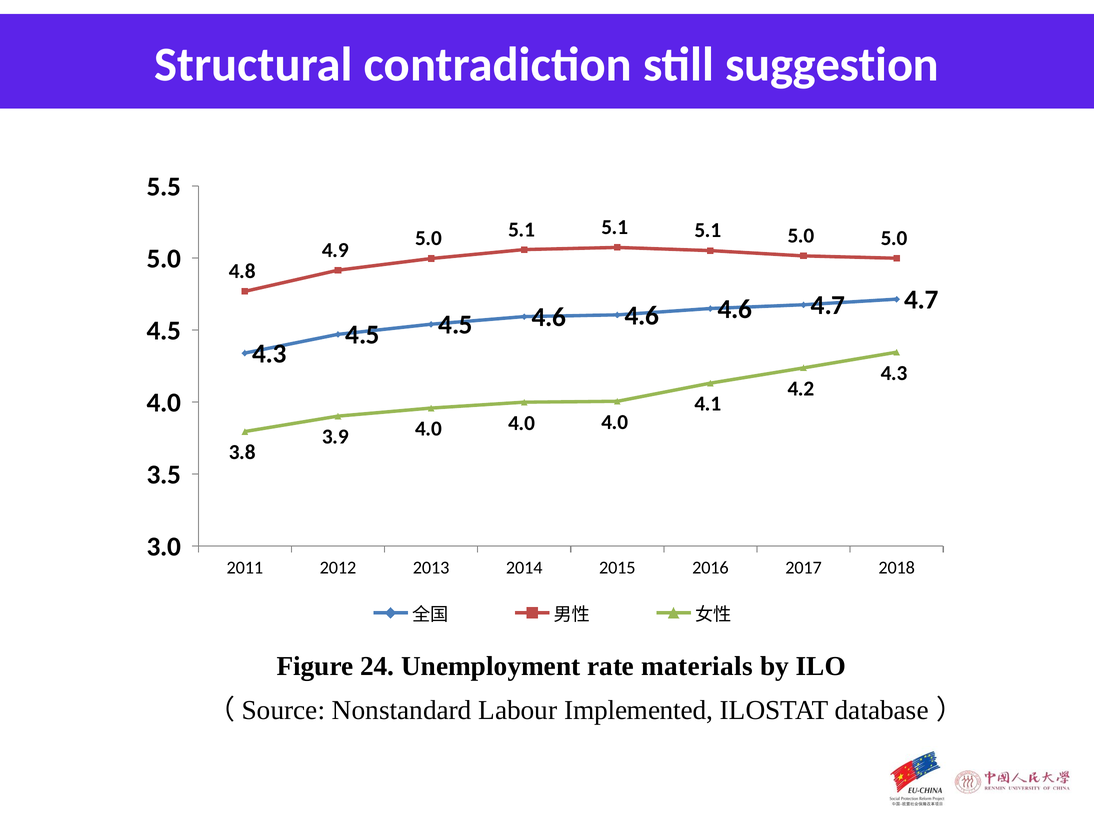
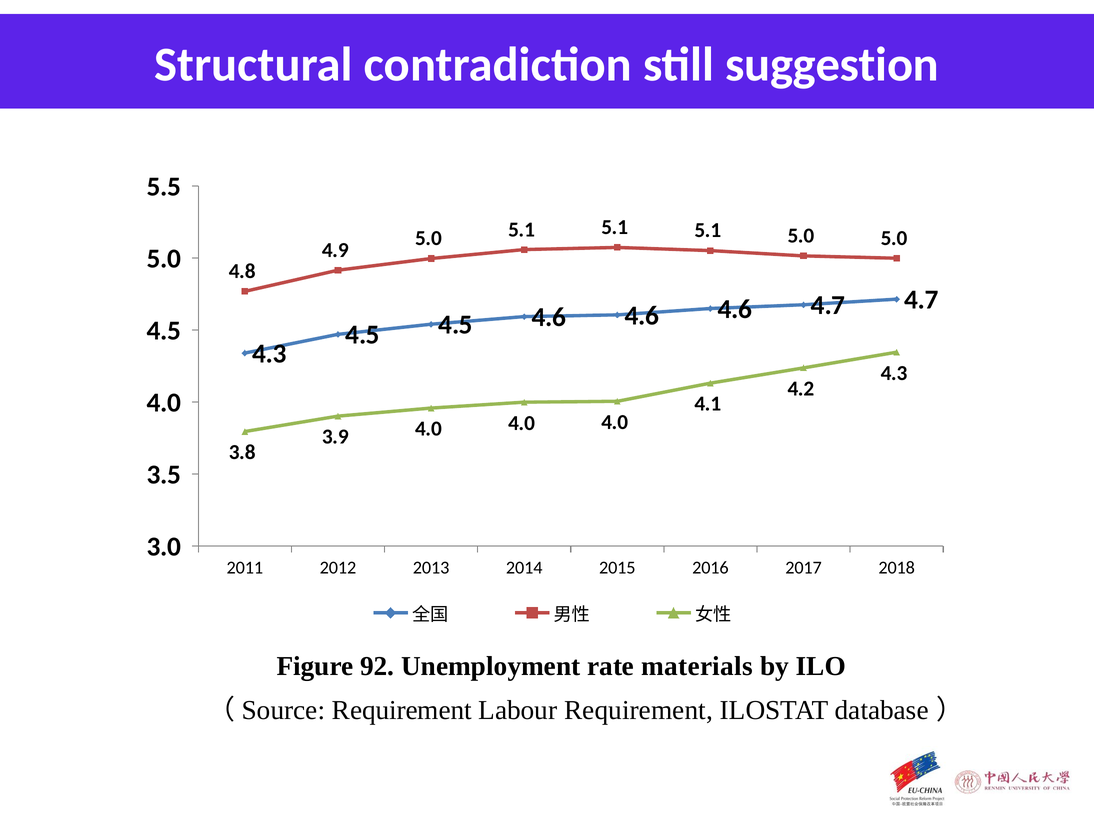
24: 24 -> 92
（Source Nonstandard: Nonstandard -> Requirement
Labour Implemented: Implemented -> Requirement
